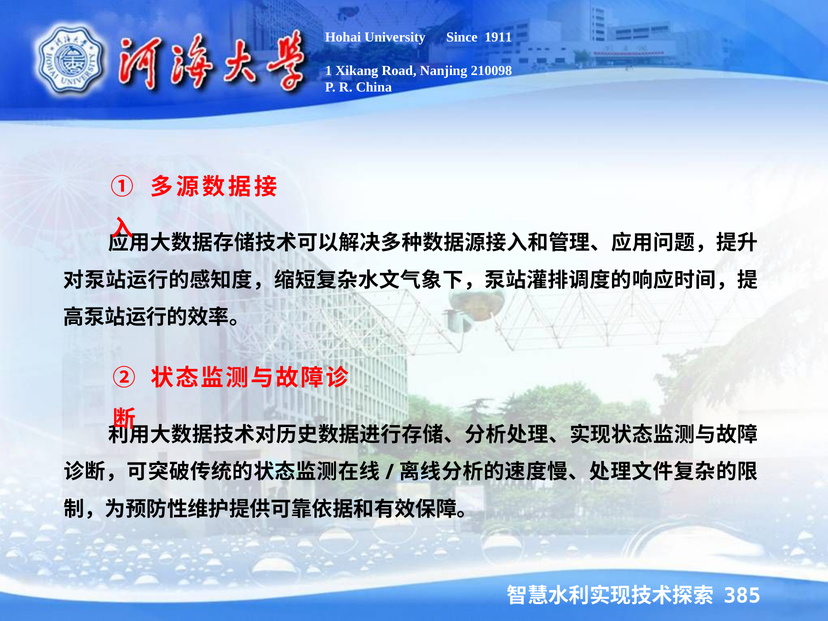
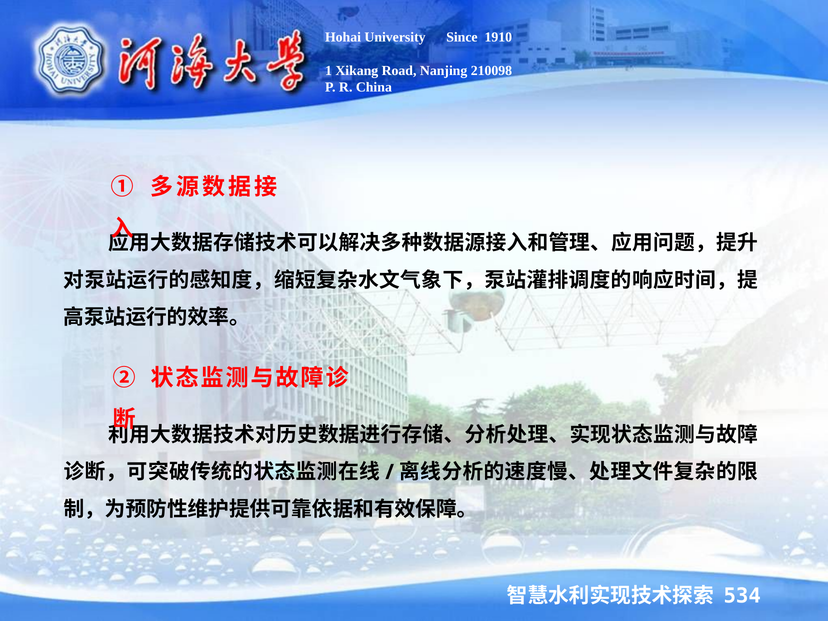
1911: 1911 -> 1910
385: 385 -> 534
